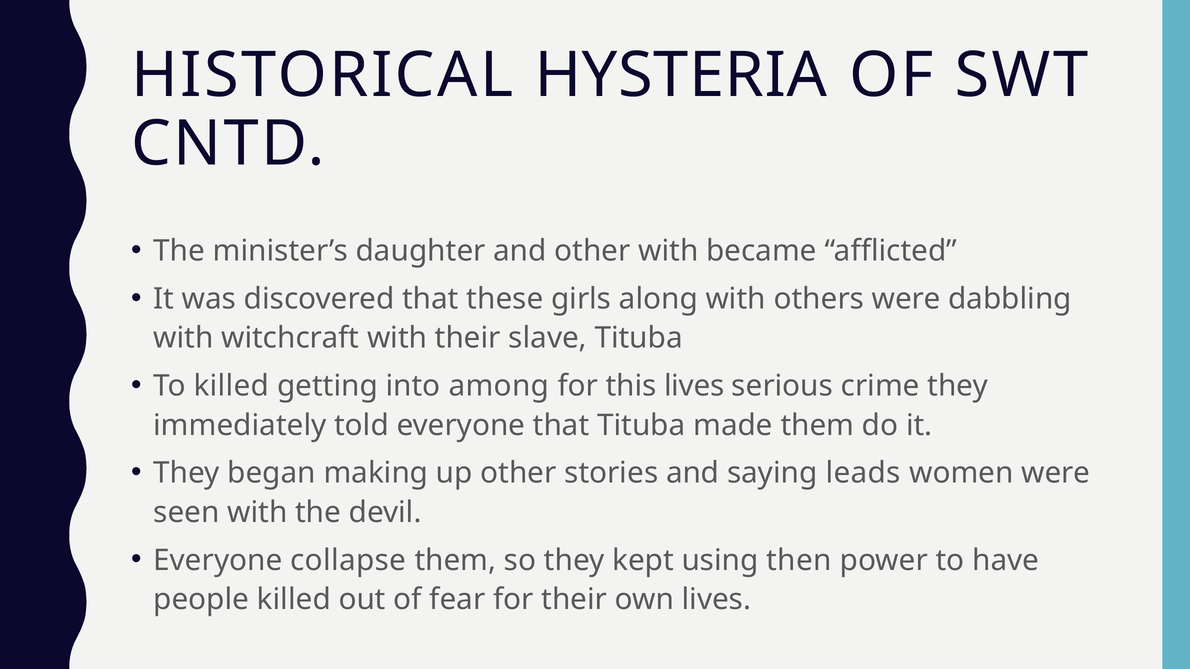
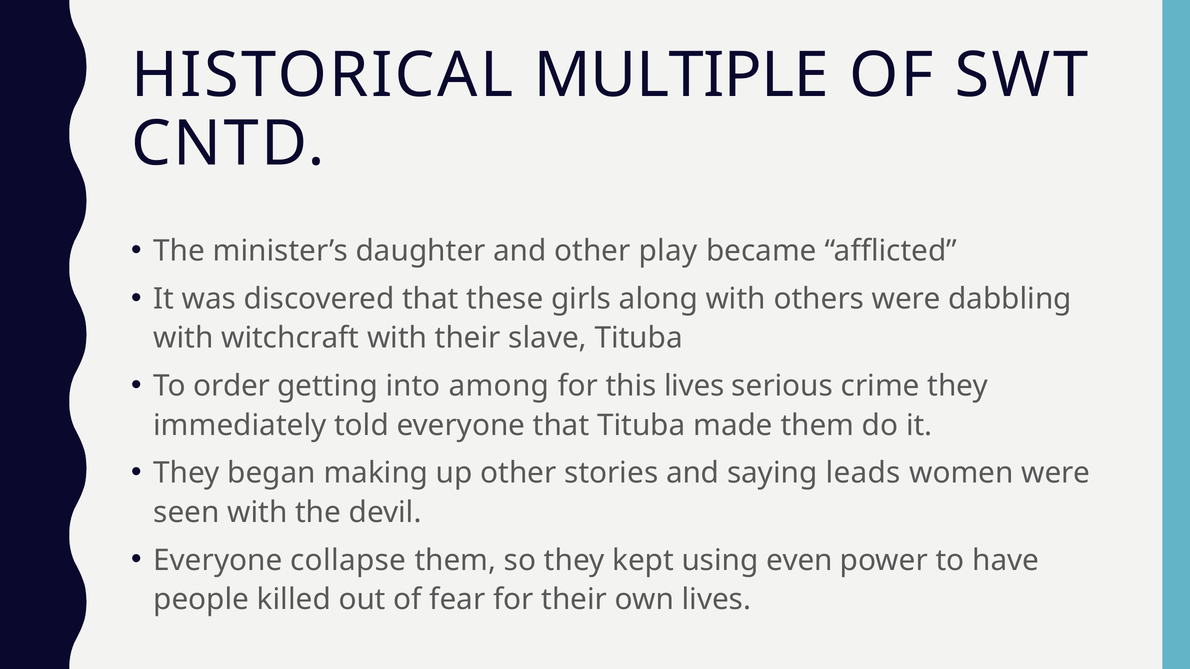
HYSTERIA: HYSTERIA -> MULTIPLE
other with: with -> play
To killed: killed -> order
then: then -> even
